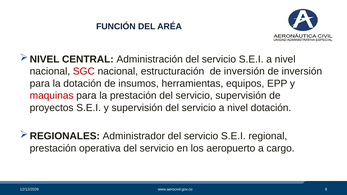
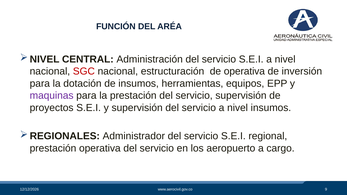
estructuración de inversión: inversión -> operativa
maquinas colour: red -> purple
nivel dotación: dotación -> insumos
